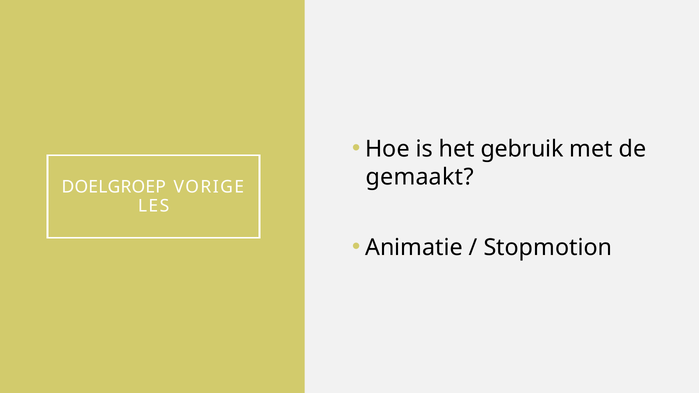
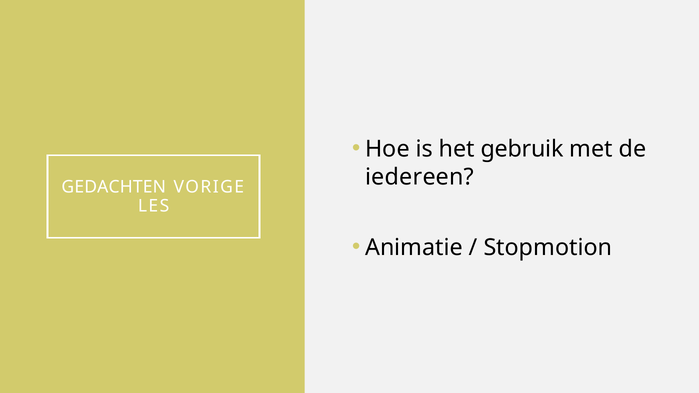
gemaakt: gemaakt -> iedereen
DOELGROEP: DOELGROEP -> GEDACHTEN
